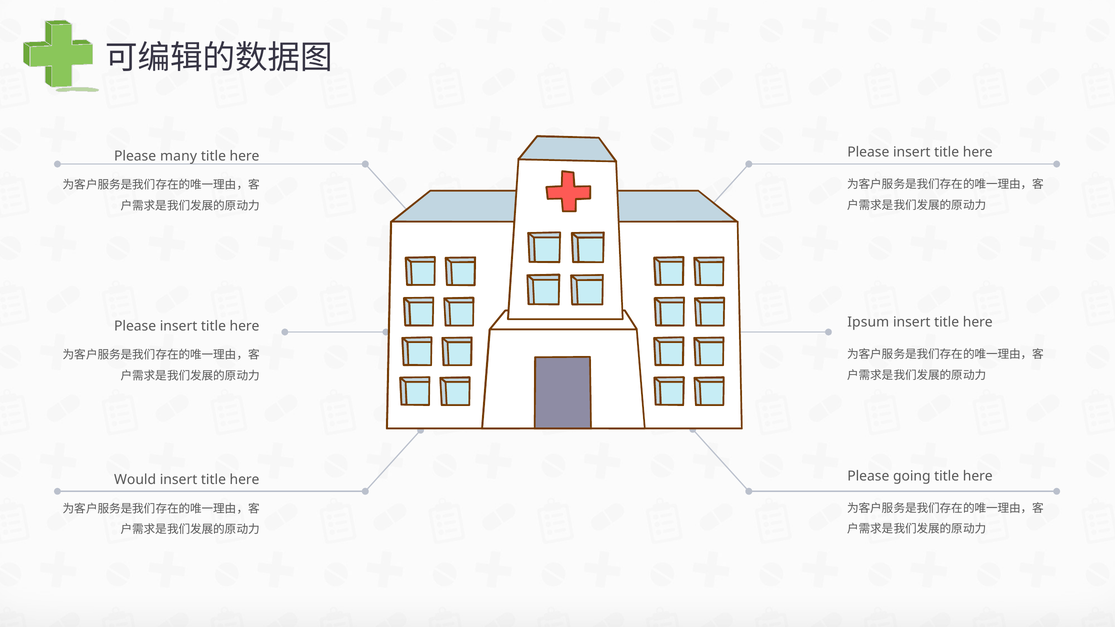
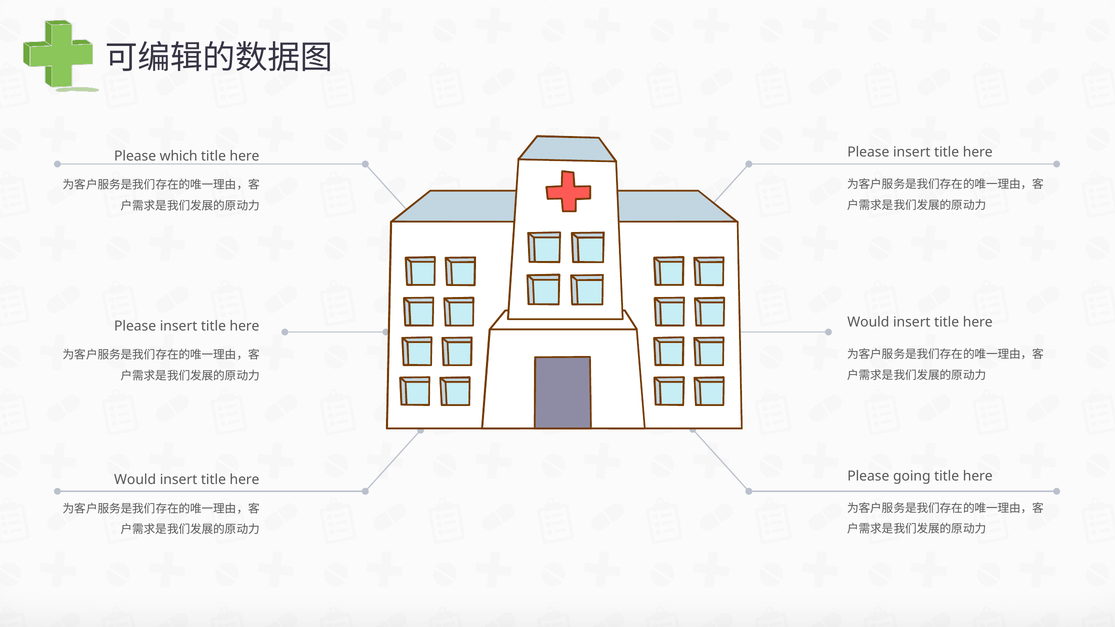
many: many -> which
Ipsum at (868, 322): Ipsum -> Would
